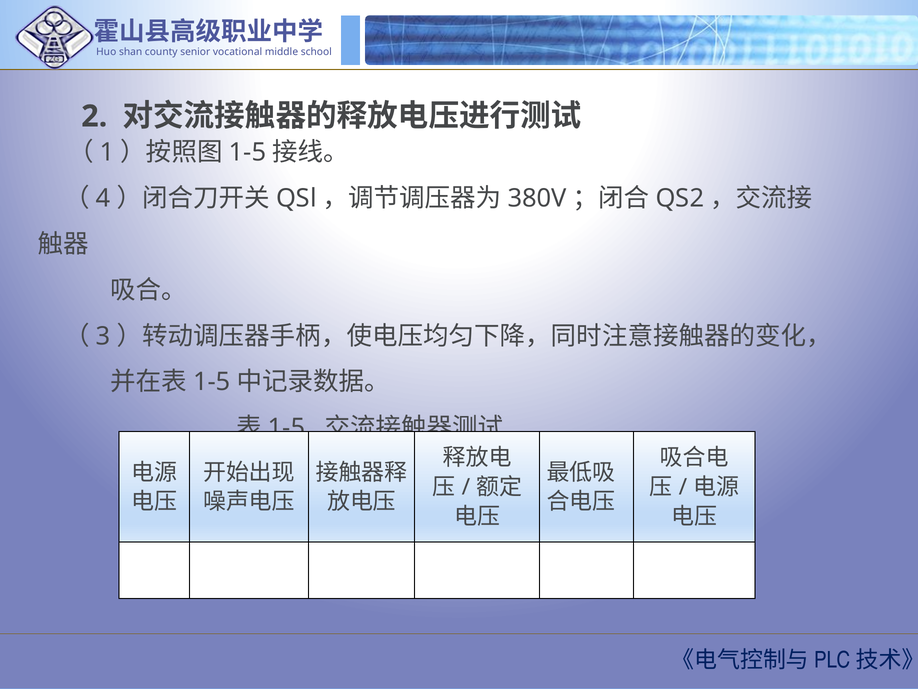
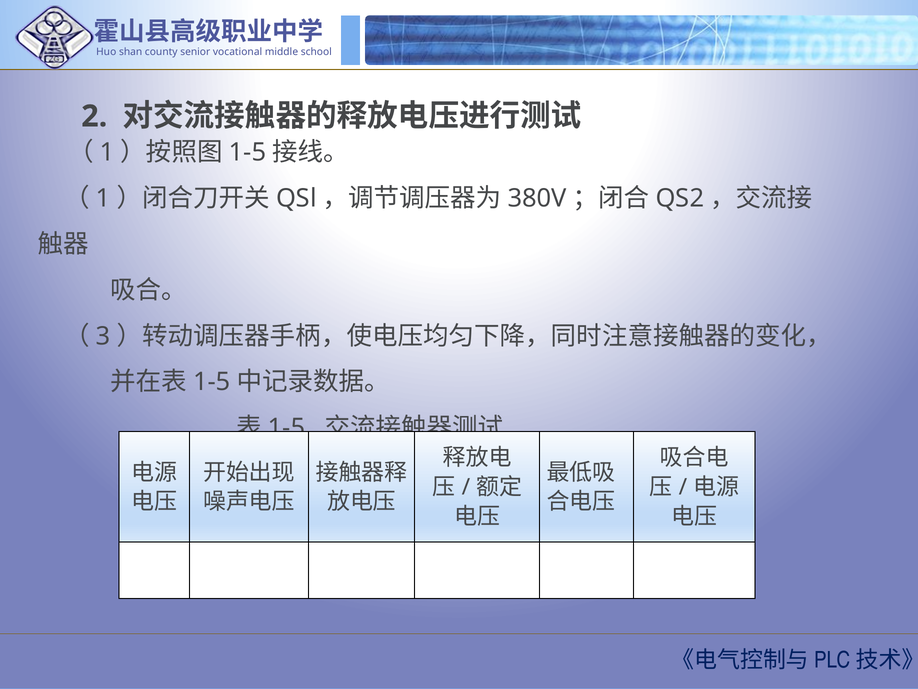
4 at (103, 198): 4 -> 1
